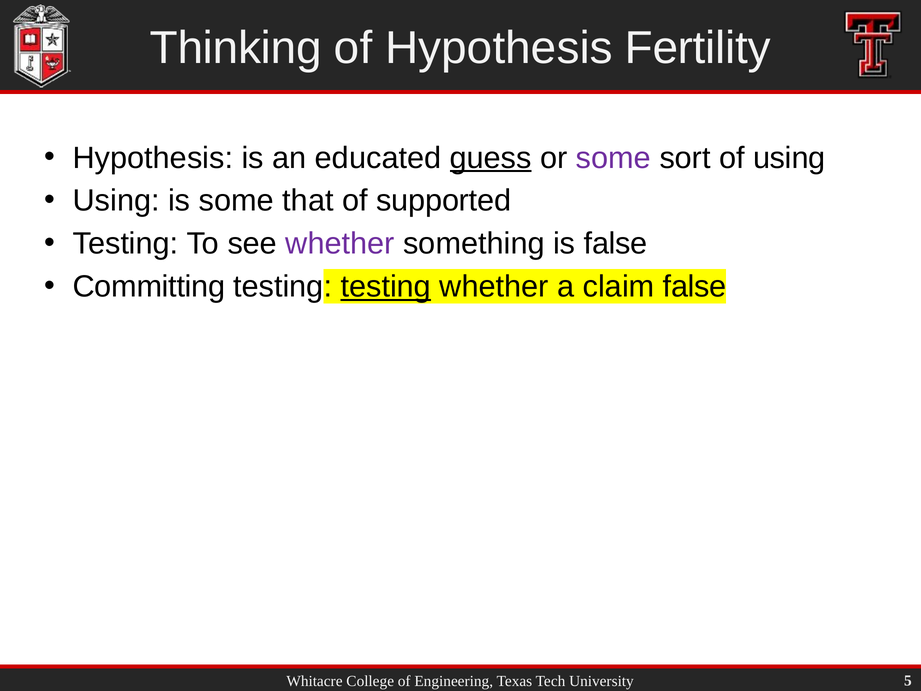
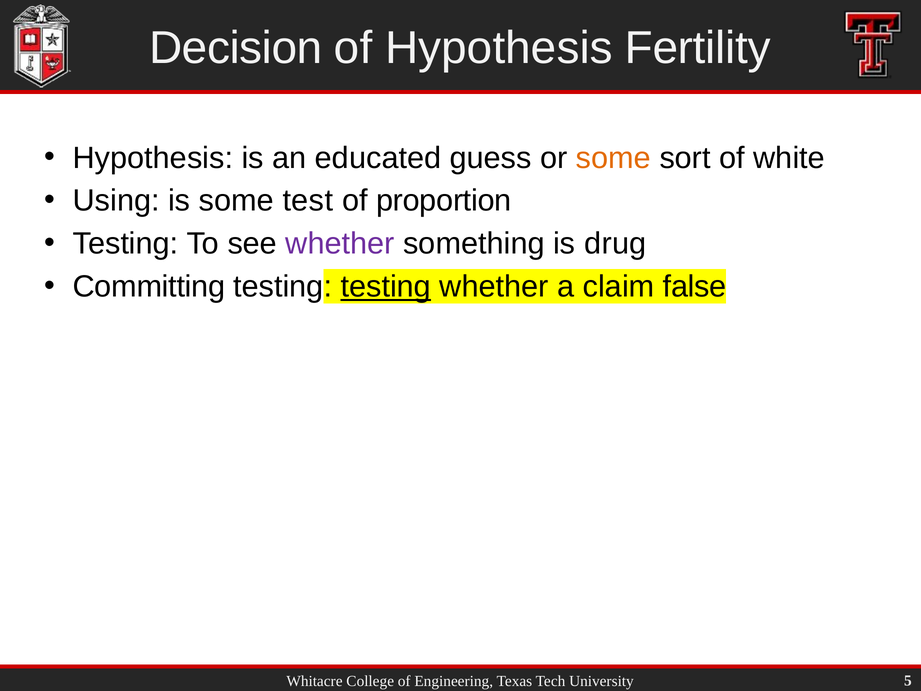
Thinking: Thinking -> Decision
guess underline: present -> none
some at (614, 158) colour: purple -> orange
of using: using -> white
that: that -> test
supported: supported -> proportion
is false: false -> drug
